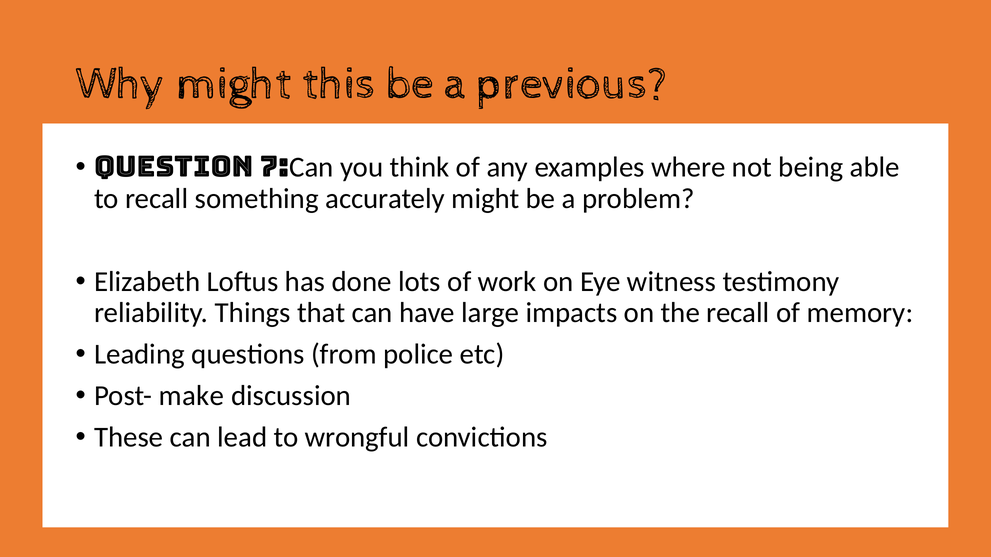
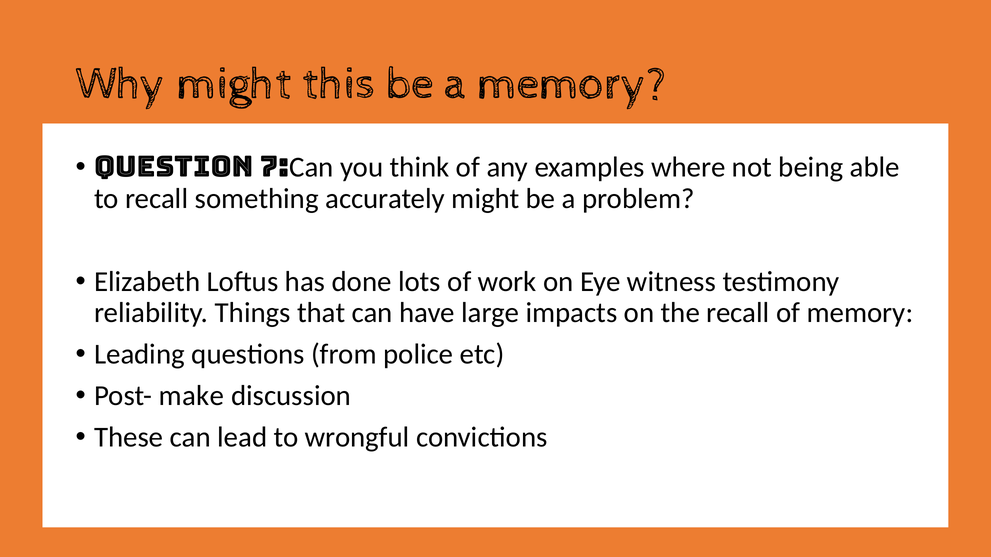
a previous: previous -> memory
